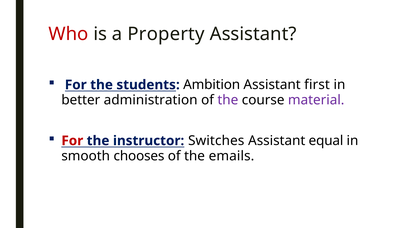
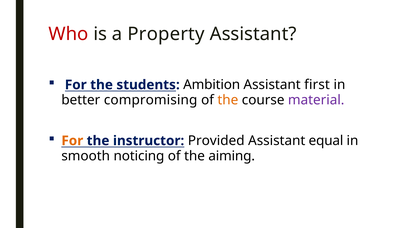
administration: administration -> compromising
the at (228, 100) colour: purple -> orange
For at (72, 141) colour: red -> orange
Switches: Switches -> Provided
chooses: chooses -> noticing
emails: emails -> aiming
